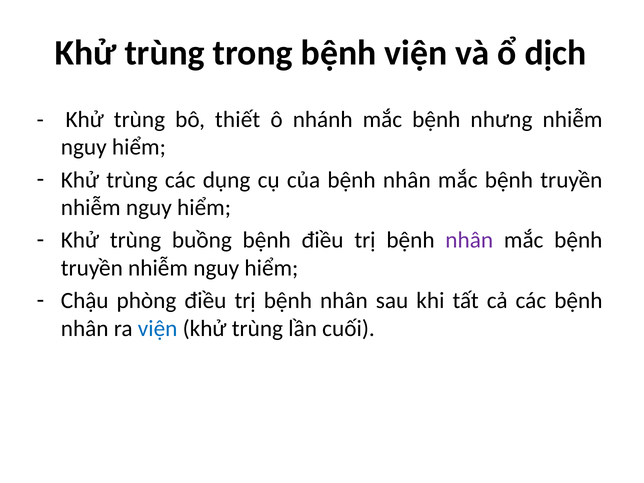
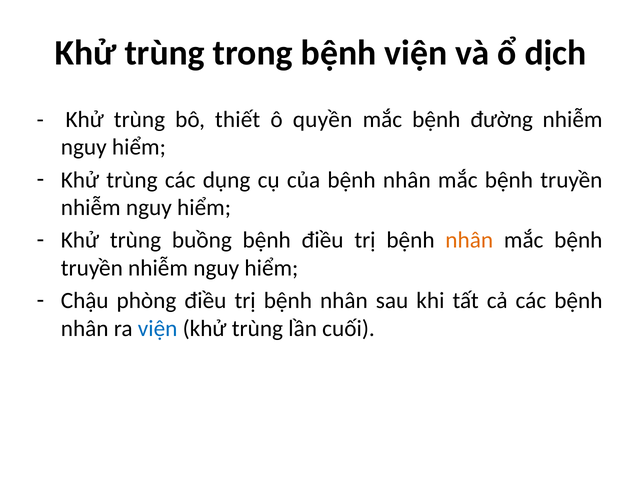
nhánh: nhánh -> quyền
nhưng: nhưng -> đường
nhân at (469, 240) colour: purple -> orange
